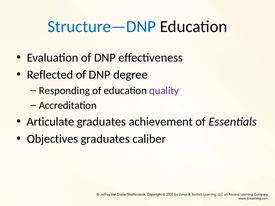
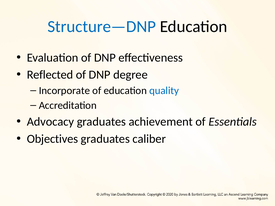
Responding: Responding -> Incorporate
quality colour: purple -> blue
Articulate: Articulate -> Advocacy
